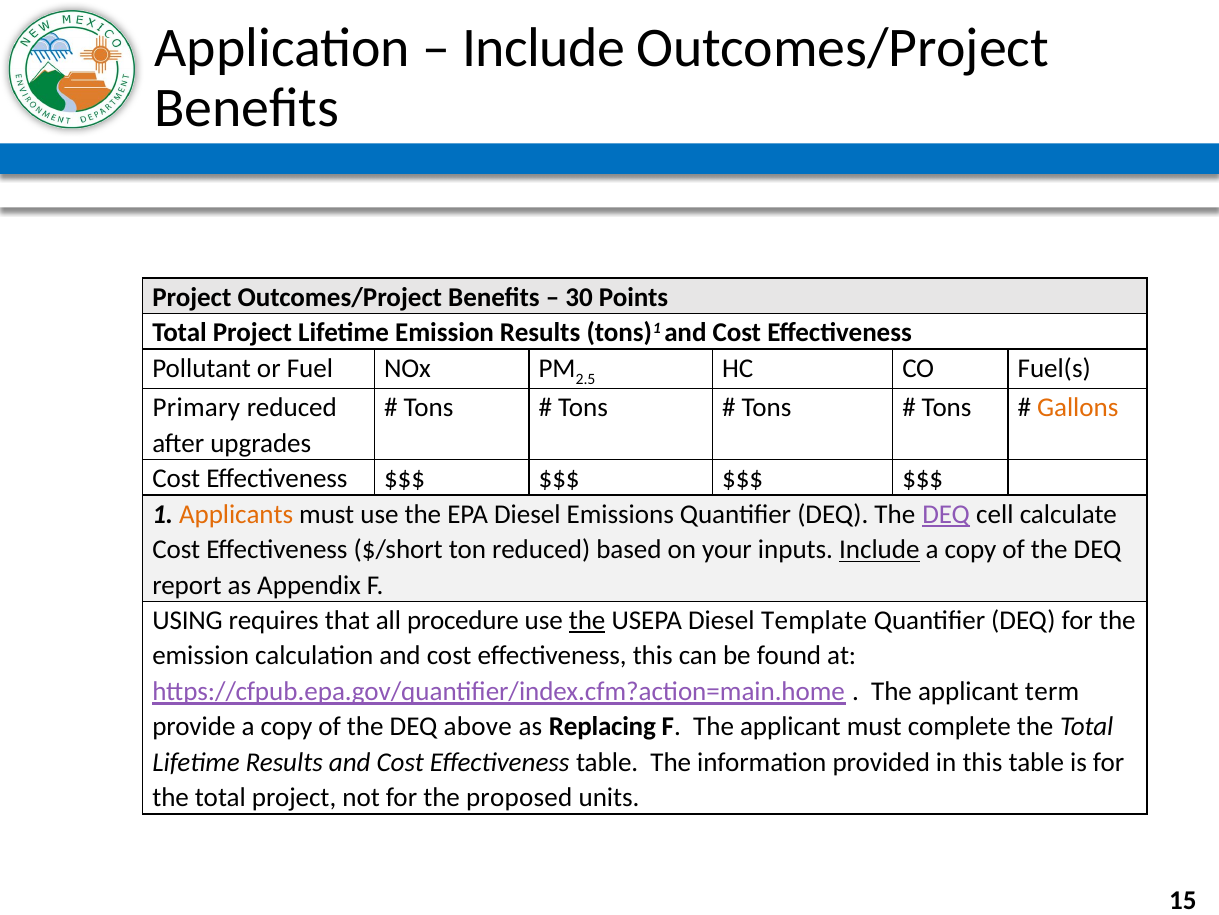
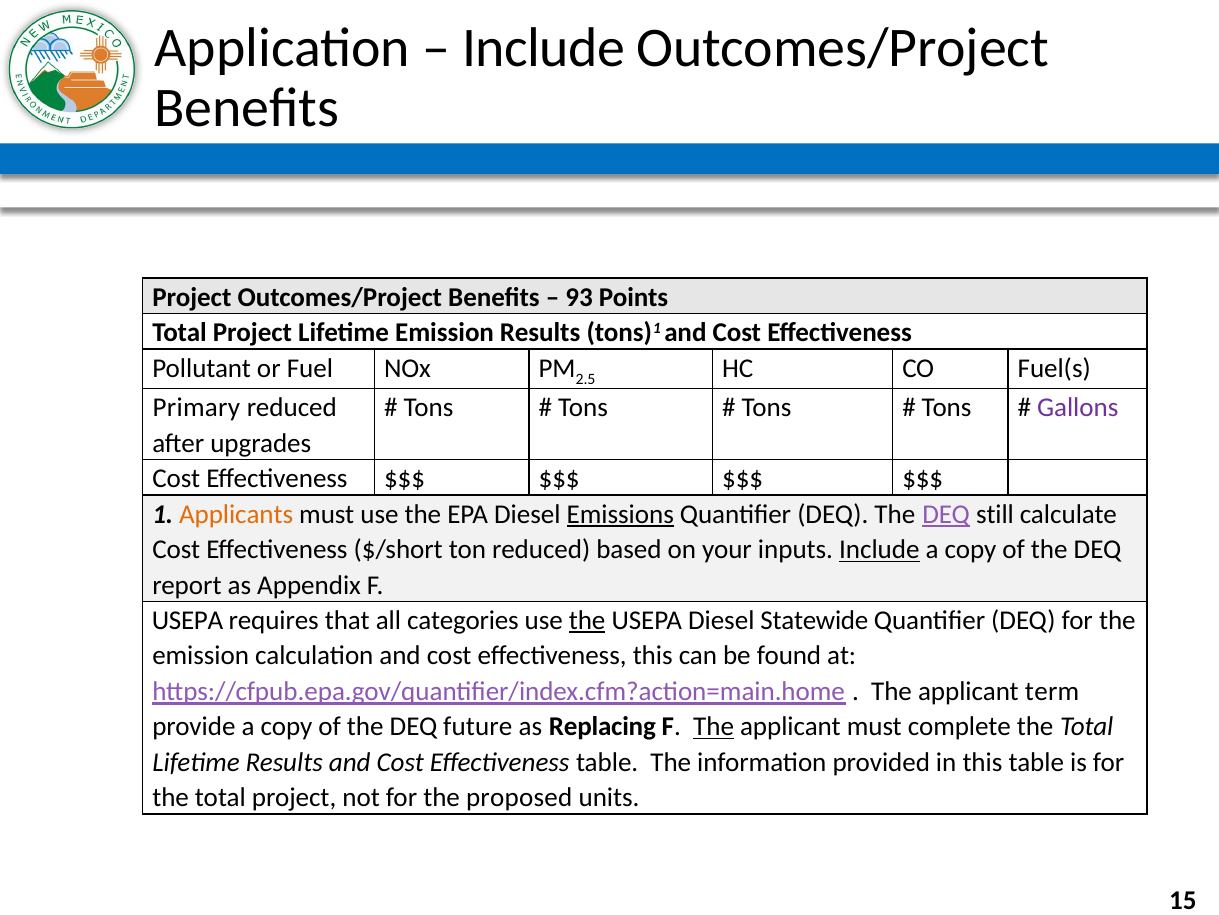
30: 30 -> 93
Gallons colour: orange -> purple
Emissions underline: none -> present
cell: cell -> still
USING at (188, 620): USING -> USEPA
procedure: procedure -> categories
Template: Template -> Statewide
above: above -> future
The at (714, 726) underline: none -> present
